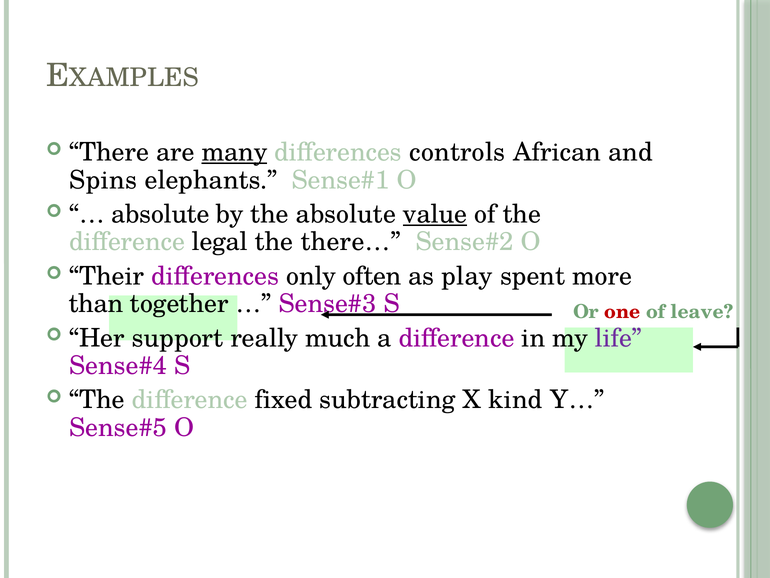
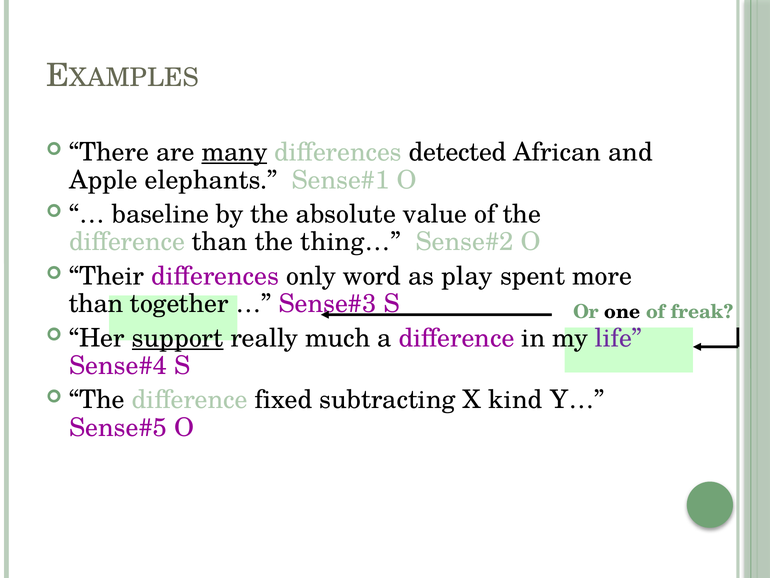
controls: controls -> detected
Spins: Spins -> Apple
absolute at (160, 214): absolute -> baseline
value underline: present -> none
difference legal: legal -> than
there…: there… -> thing…
often: often -> word
one colour: red -> black
leave: leave -> freak
support underline: none -> present
